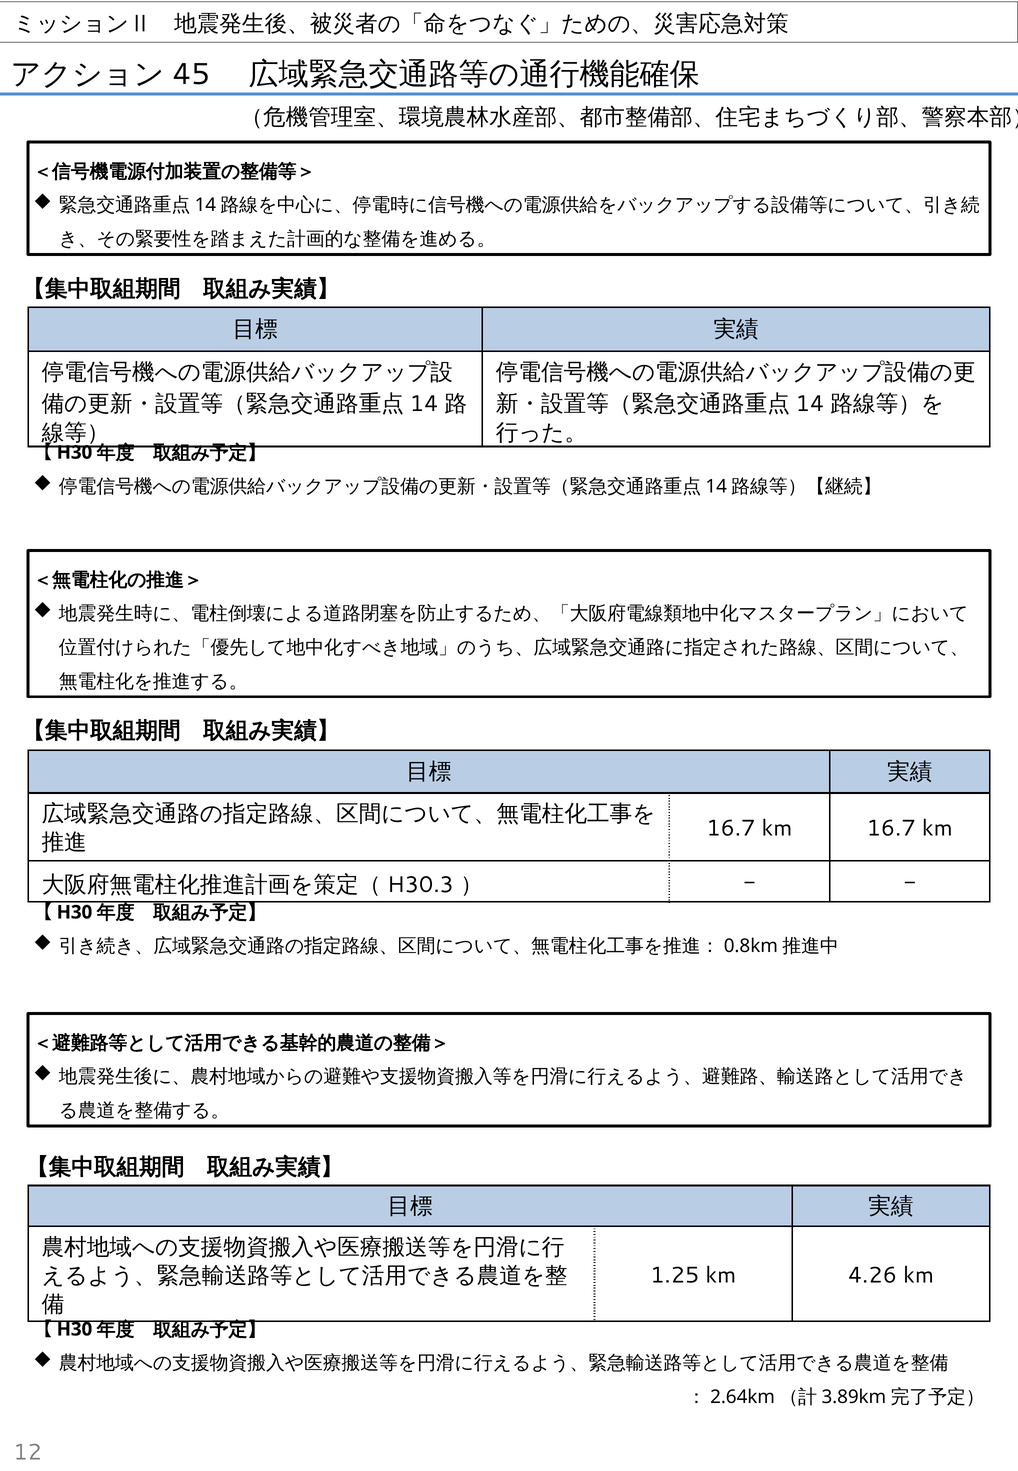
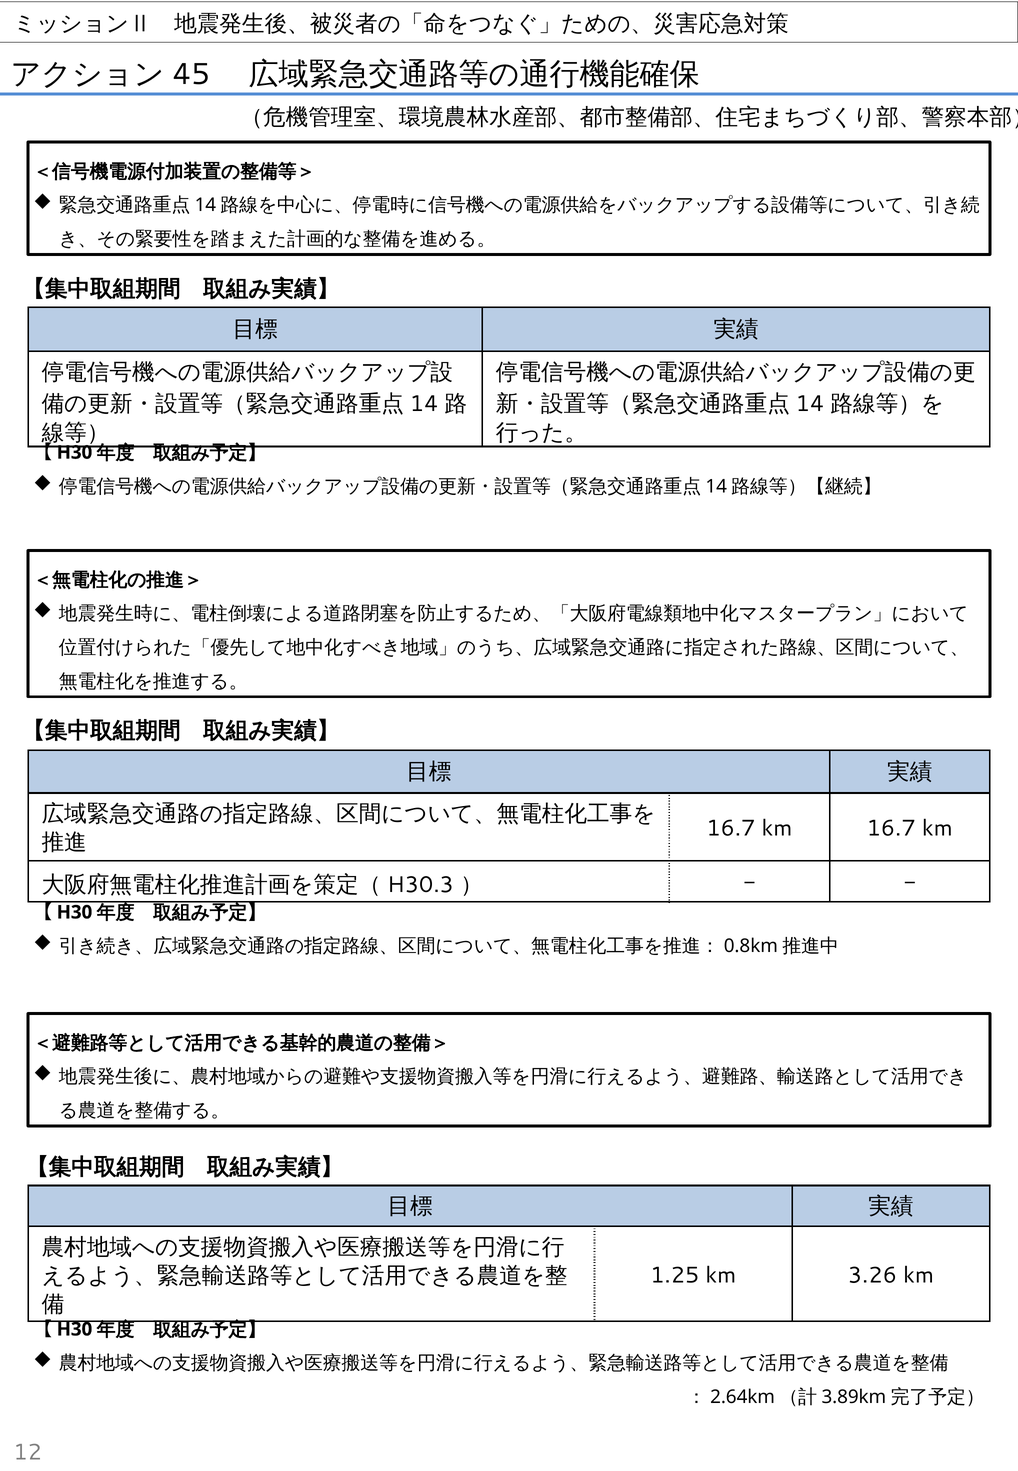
4.26: 4.26 -> 3.26
